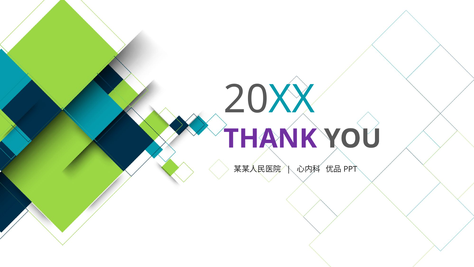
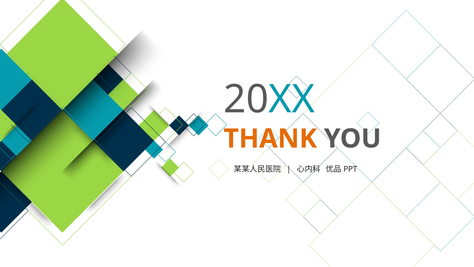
THANK colour: purple -> orange
